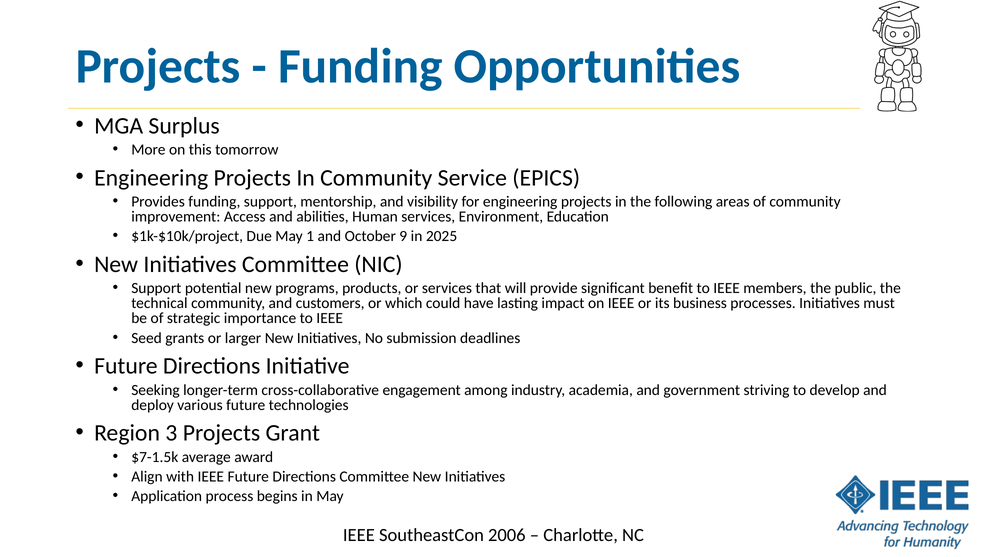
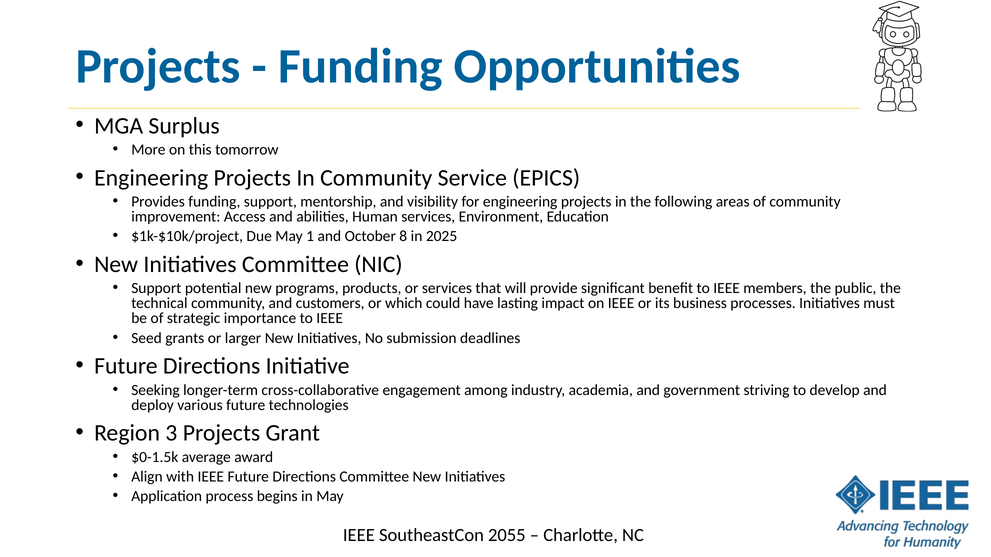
9: 9 -> 8
$7-1.5k: $7-1.5k -> $0-1.5k
2006: 2006 -> 2055
